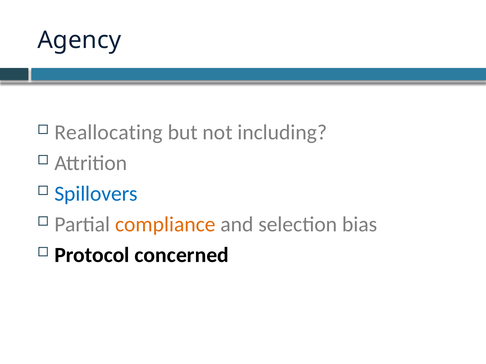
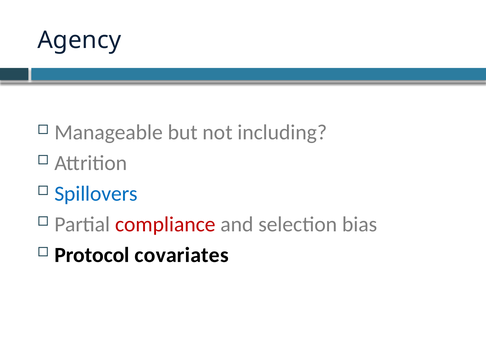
Reallocating: Reallocating -> Manageable
compliance colour: orange -> red
concerned: concerned -> covariates
